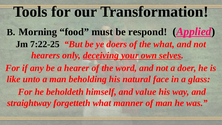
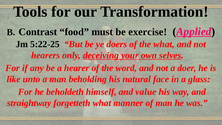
Morning: Morning -> Contrast
respond: respond -> exercise
7:22-25: 7:22-25 -> 5:22-25
